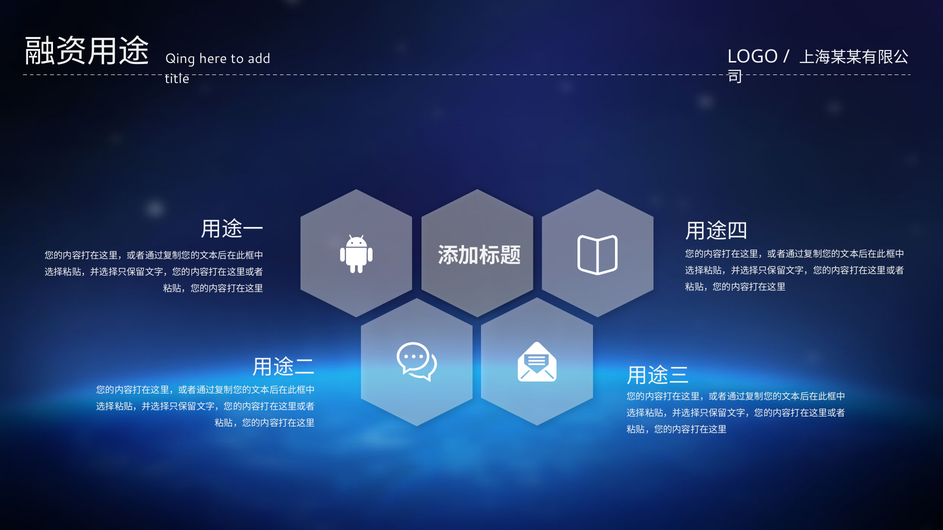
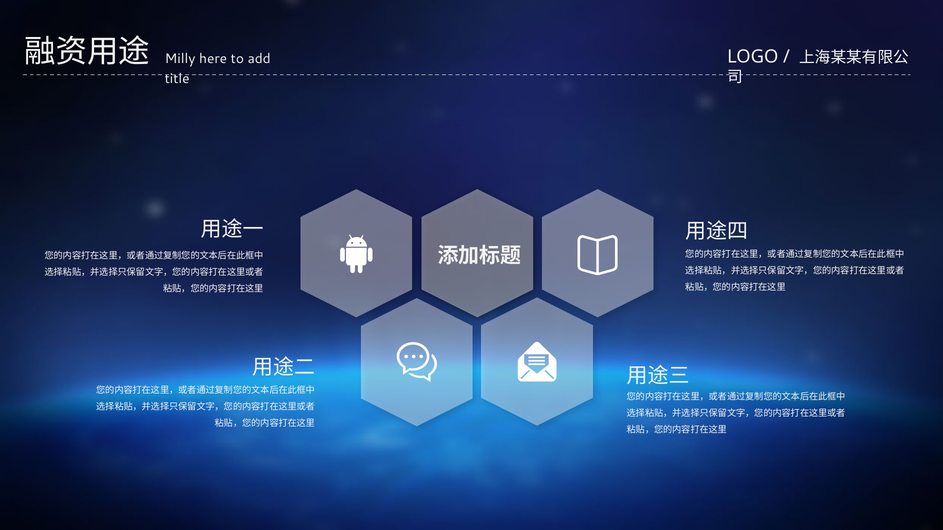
Qing: Qing -> Milly
